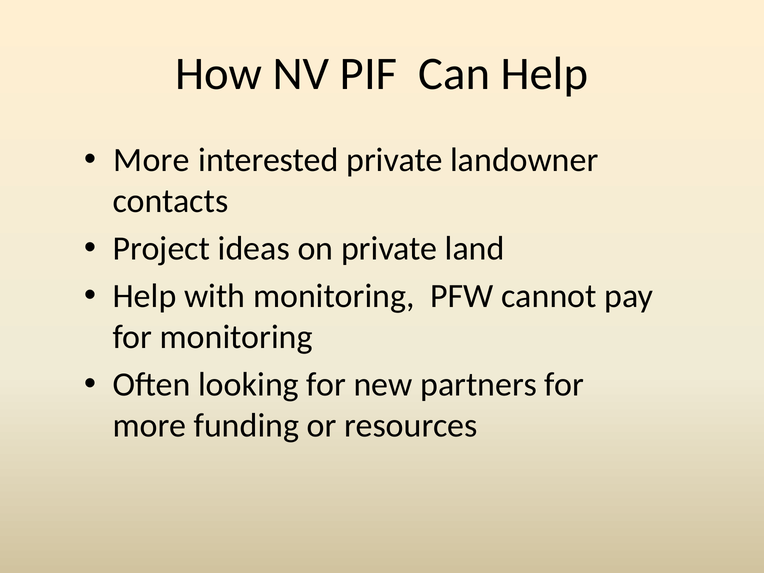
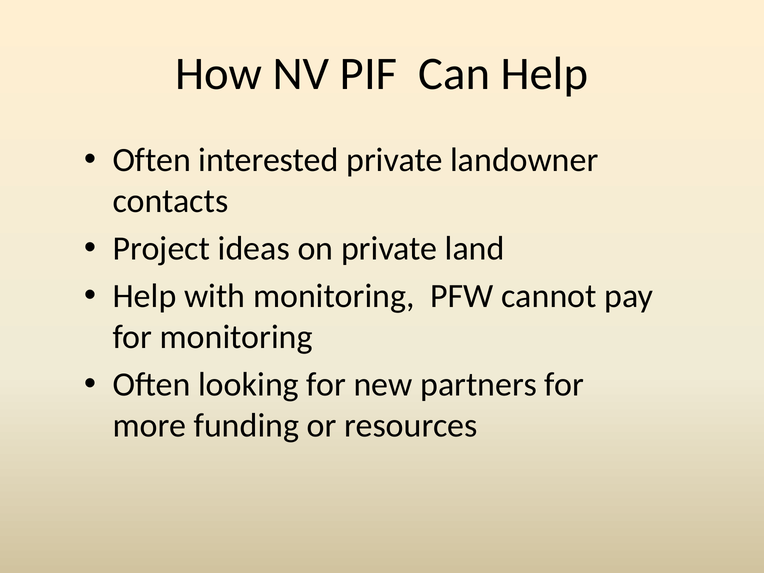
More at (152, 160): More -> Often
